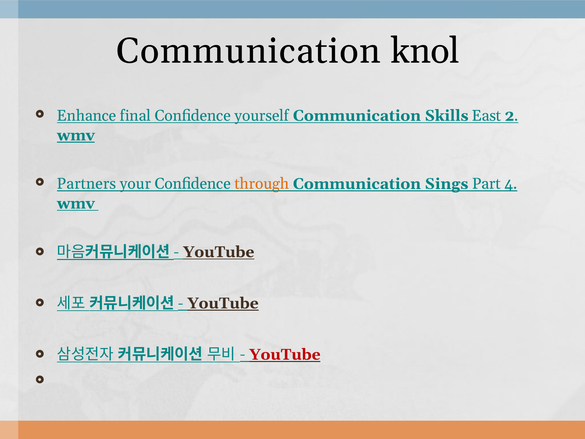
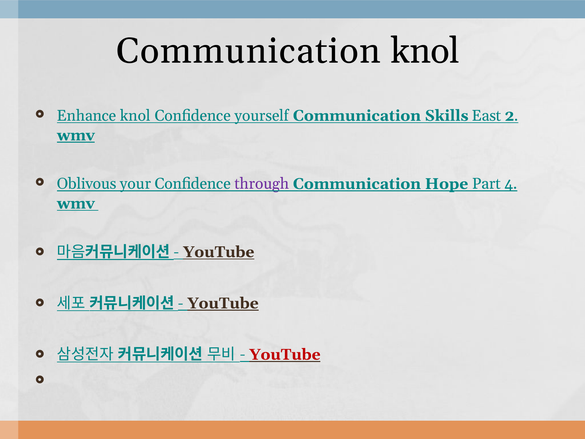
Enhance final: final -> knol
Partners: Partners -> Oblivous
through colour: orange -> purple
Sings: Sings -> Hope
